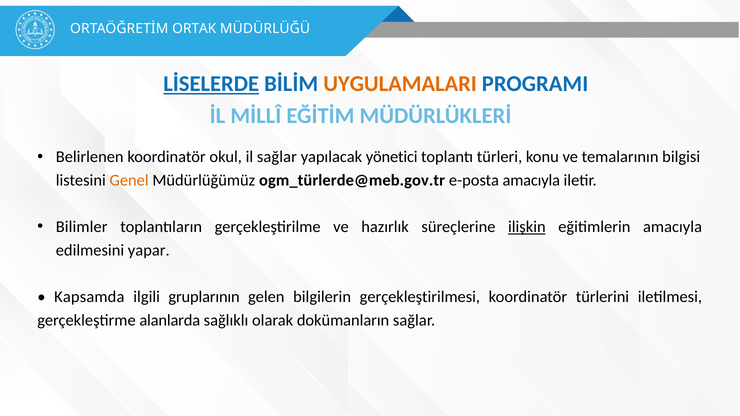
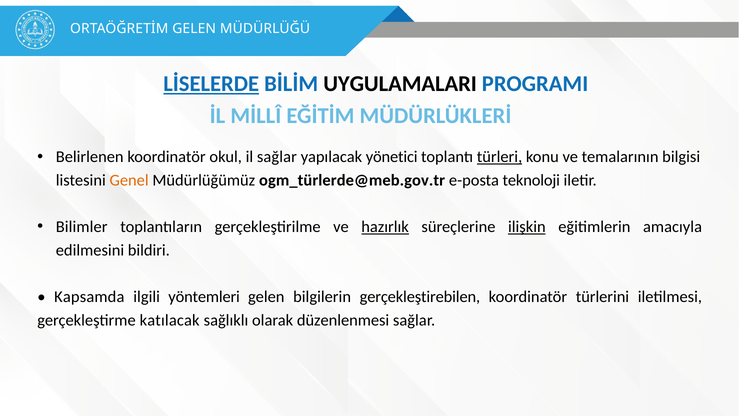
ORTAÖĞRETİM ORTAK: ORTAK -> GELEN
UYGULAMALARI colour: orange -> black
türleri underline: none -> present
e-posta amacıyla: amacıyla -> teknoloji
hazırlık underline: none -> present
yapar: yapar -> bildiri
gruplarının: gruplarının -> yöntemleri
gerçekleştirilmesi: gerçekleştirilmesi -> gerçekleştirebilen
alanlarda: alanlarda -> katılacak
dokümanların: dokümanların -> düzenlenmesi
